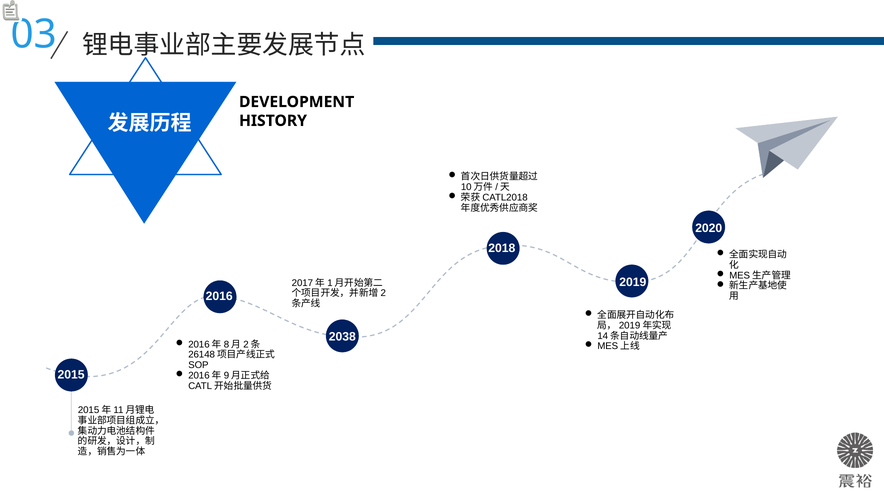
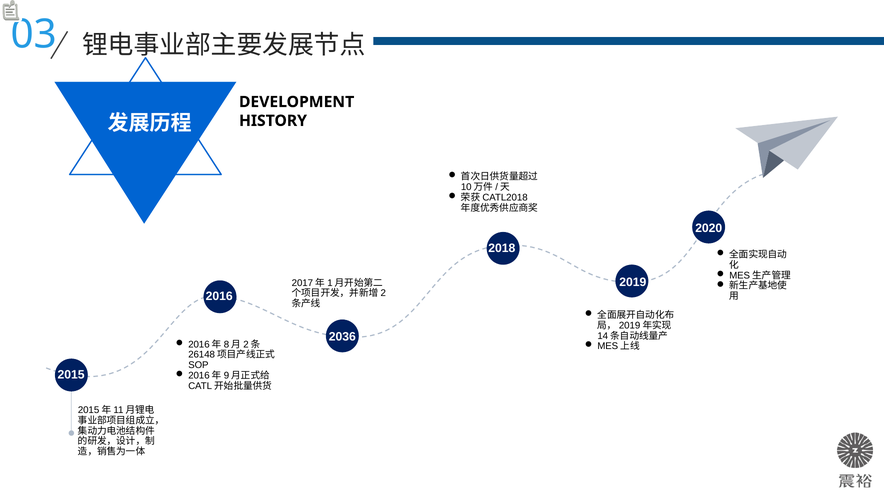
2038: 2038 -> 2036
